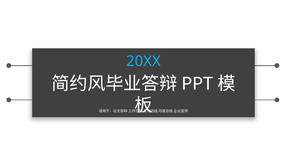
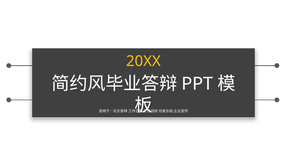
20XX colour: light blue -> yellow
